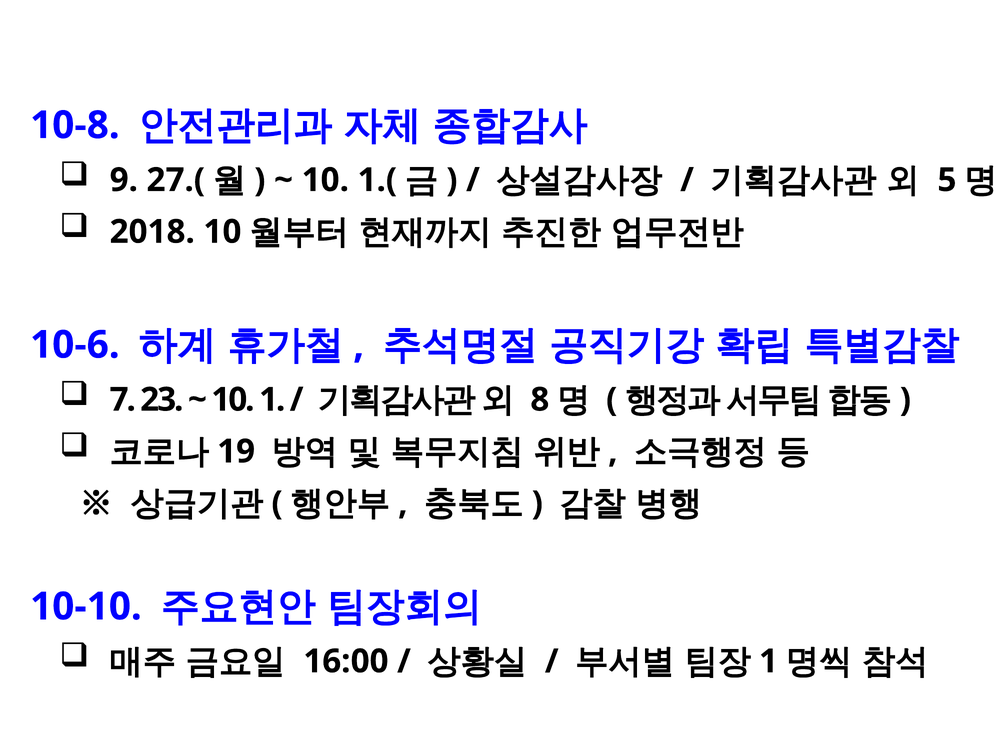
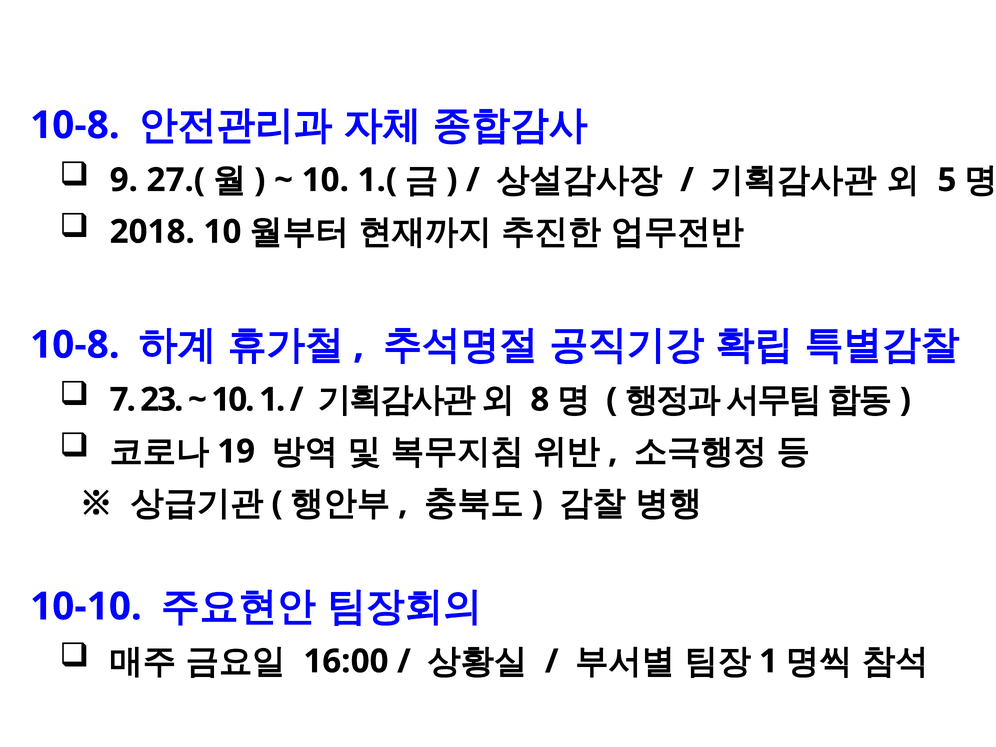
10-6 at (75, 345): 10-6 -> 10-8
